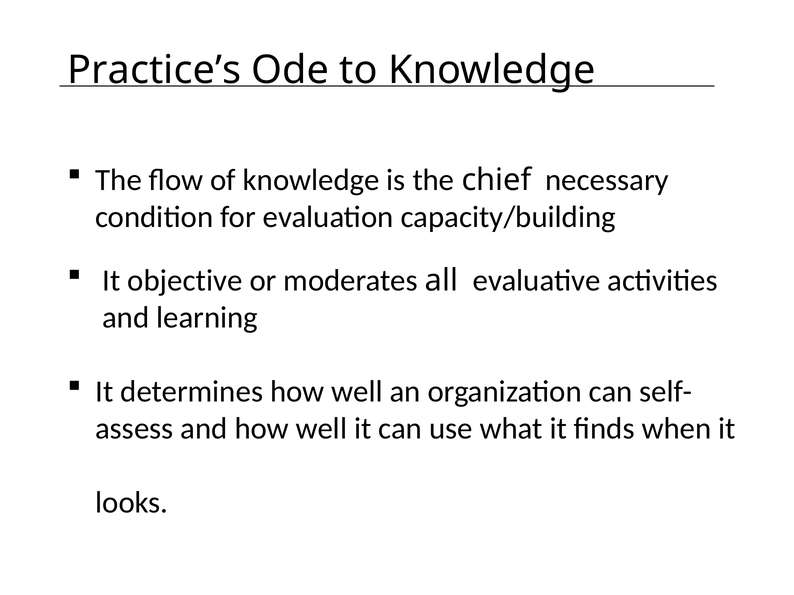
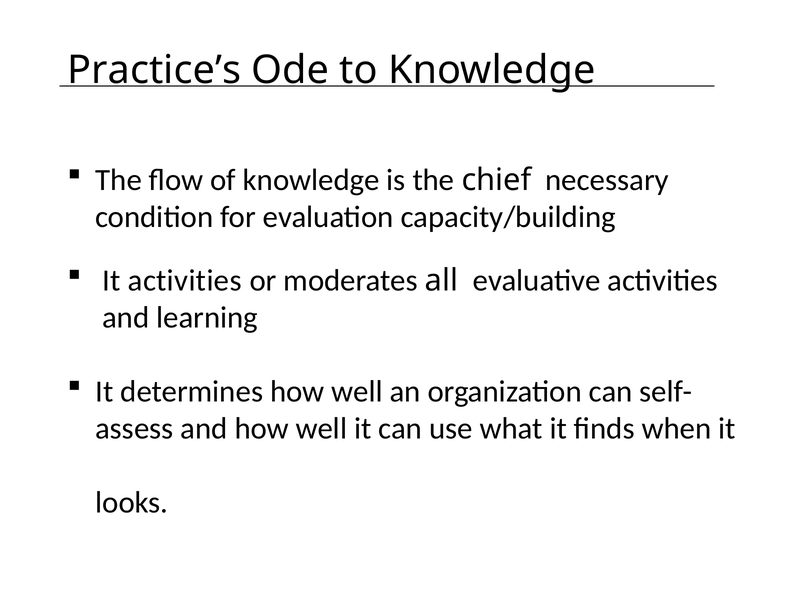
It objective: objective -> activities
